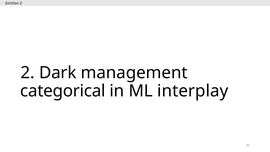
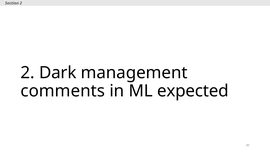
categorical: categorical -> comments
interplay: interplay -> expected
